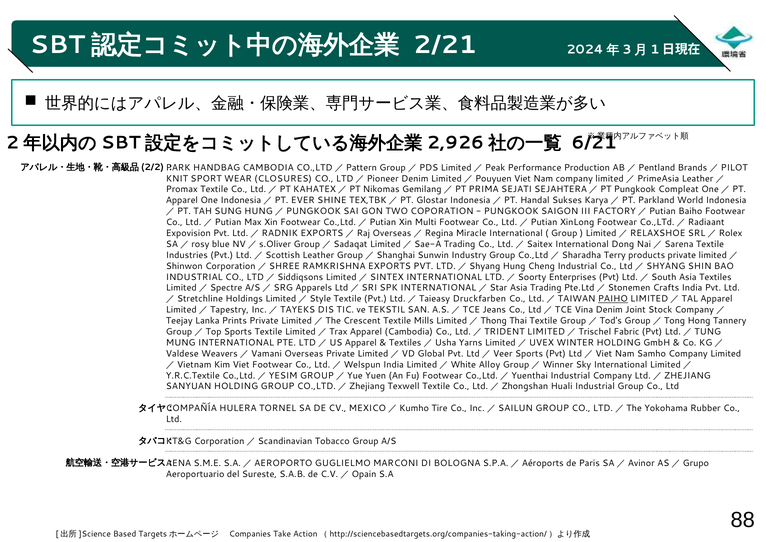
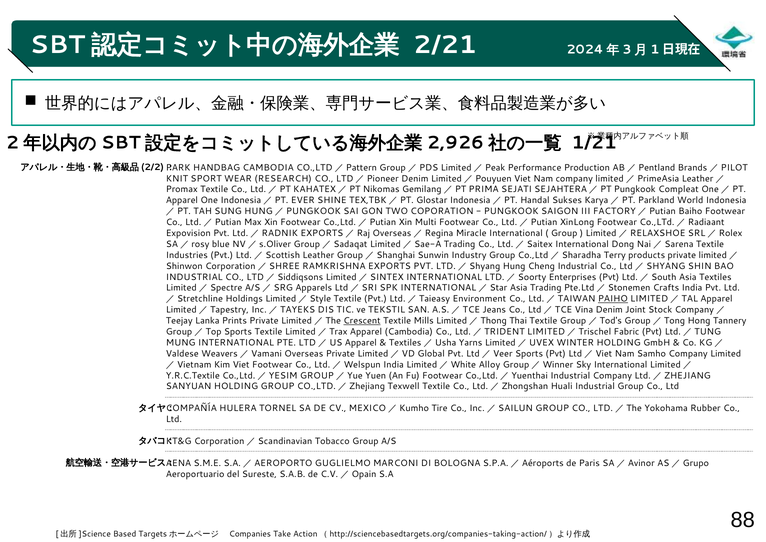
6/21: 6/21 -> 1/21
CLOSURES: CLOSURES -> RESEARCH
Druckfarben: Druckfarben -> Environment
Crescent underline: none -> present
